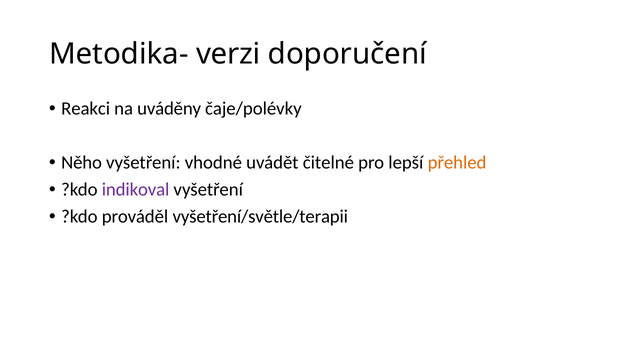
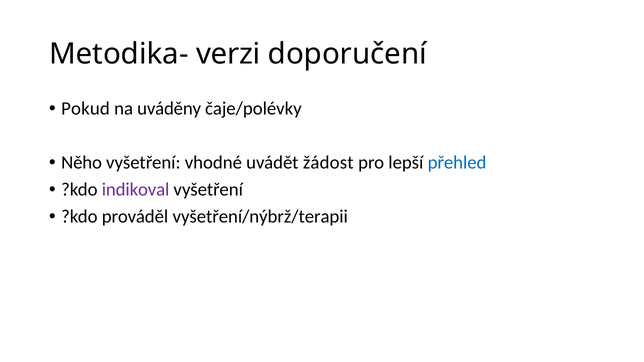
Reakci: Reakci -> Pokud
čitelné: čitelné -> žádost
přehled colour: orange -> blue
vyšetření/světle/terapii: vyšetření/světle/terapii -> vyšetření/nýbrž/terapii
